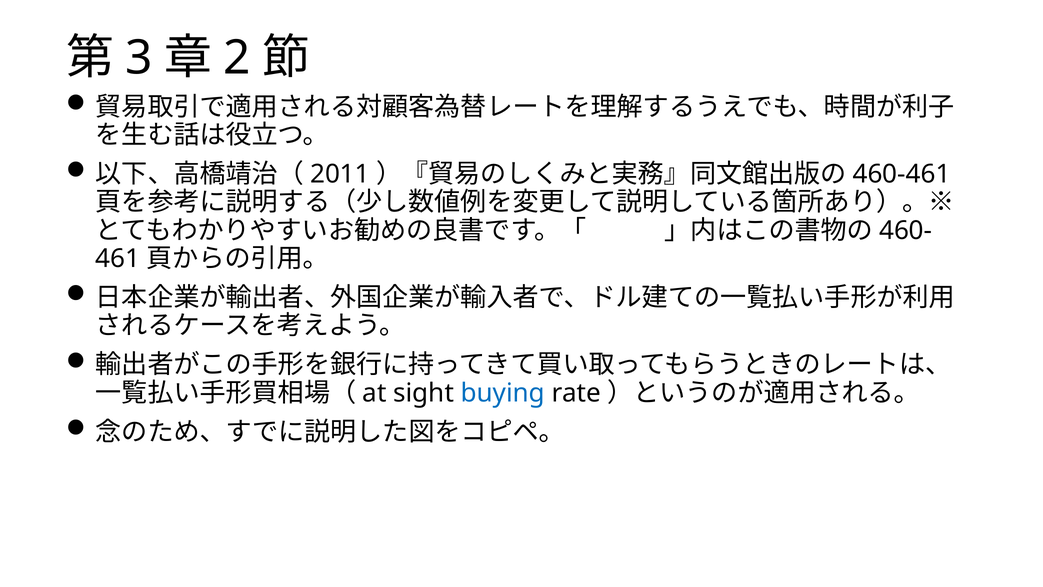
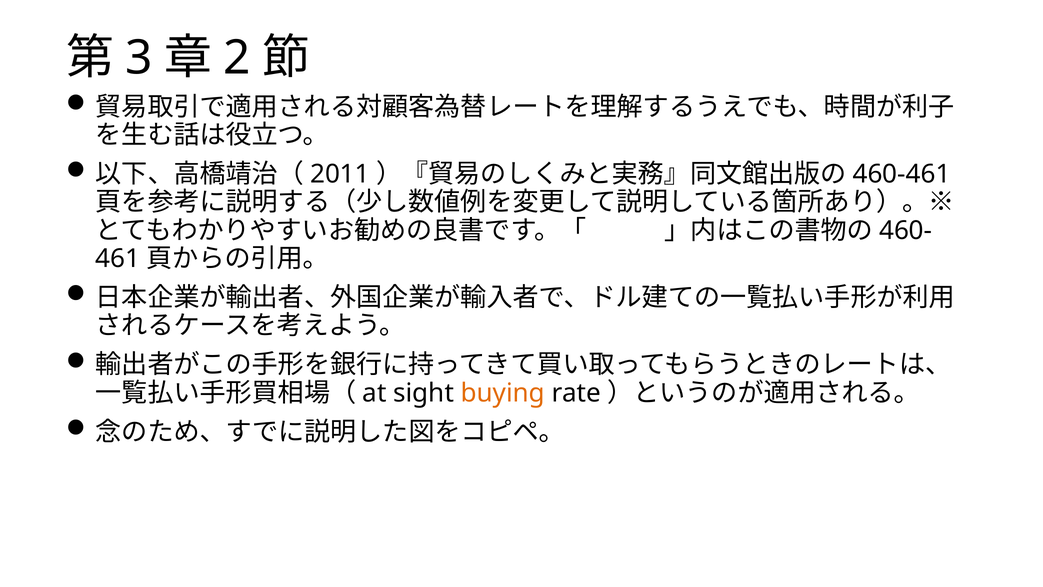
buying colour: blue -> orange
